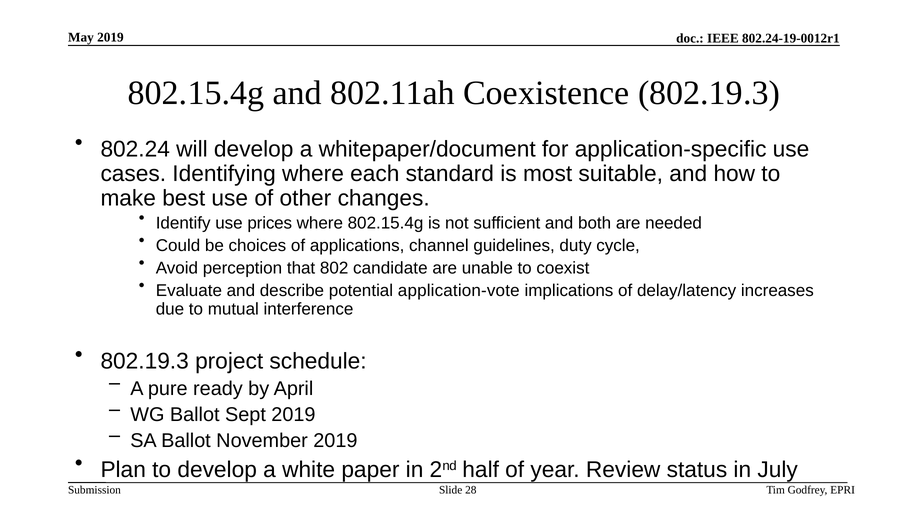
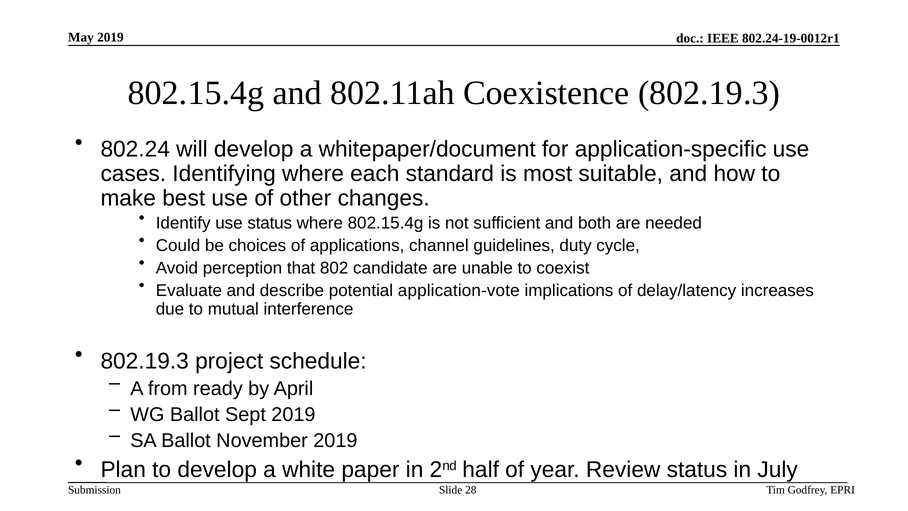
use prices: prices -> status
pure: pure -> from
